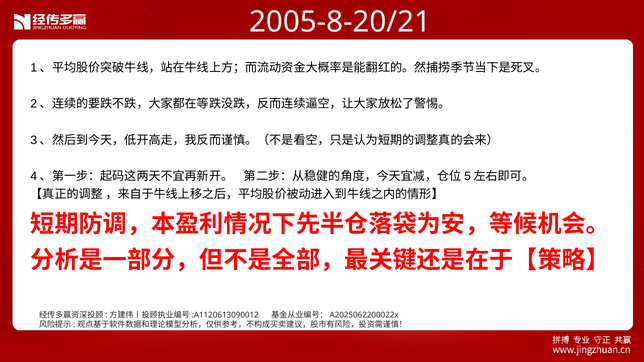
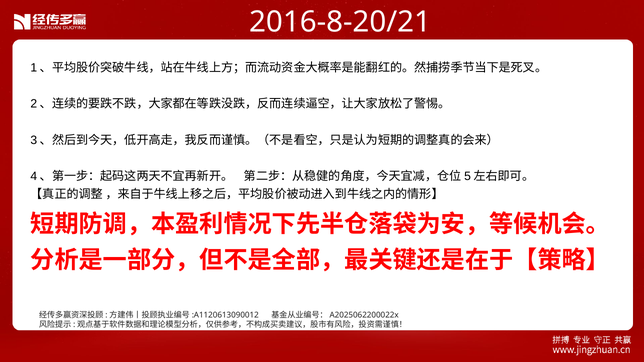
2005-8-20/21: 2005-8-20/21 -> 2016-8-20/21
